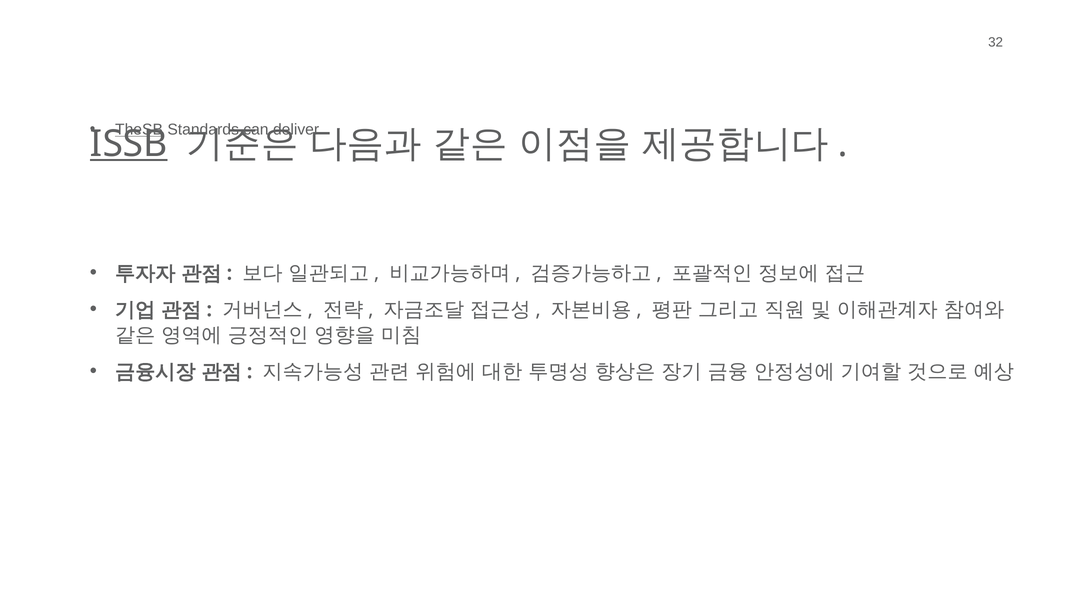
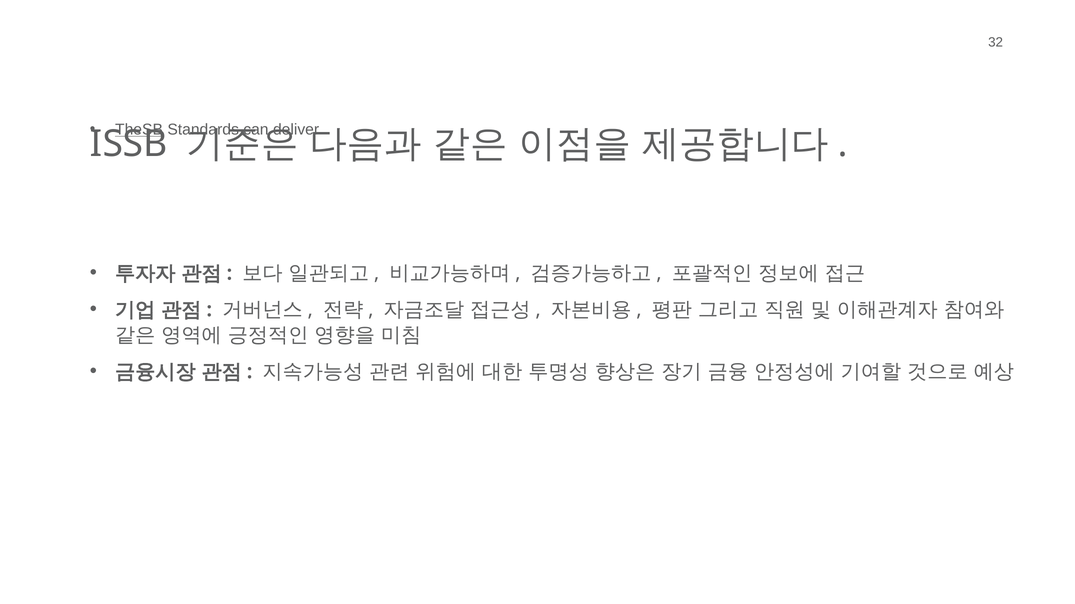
ISSB underline: present -> none
